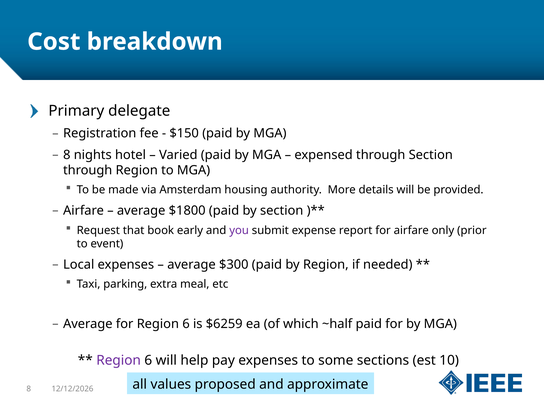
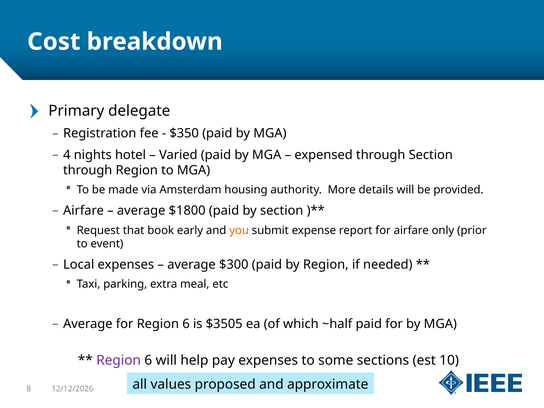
$150: $150 -> $350
8 at (67, 155): 8 -> 4
you colour: purple -> orange
$6259: $6259 -> $3505
